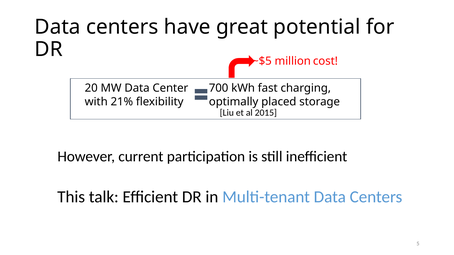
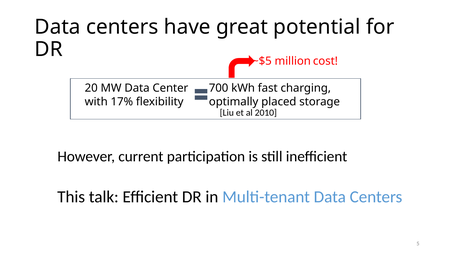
21%: 21% -> 17%
2015: 2015 -> 2010
